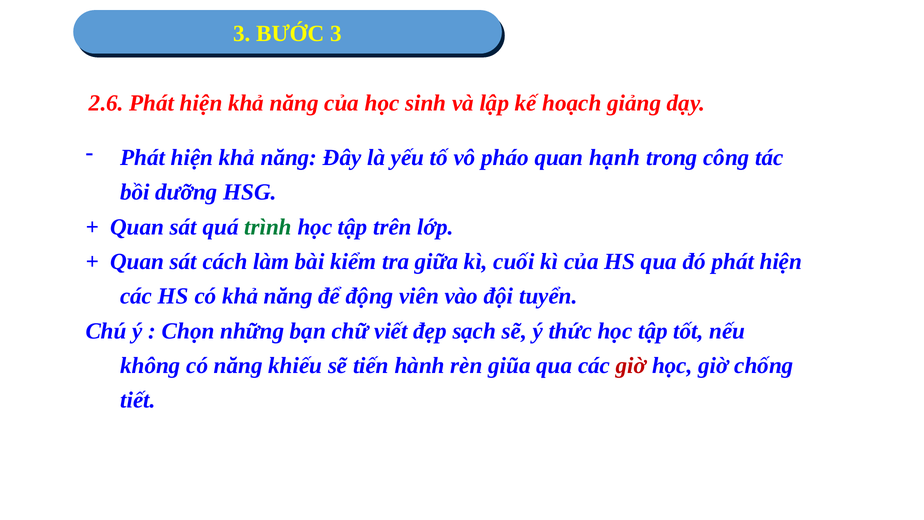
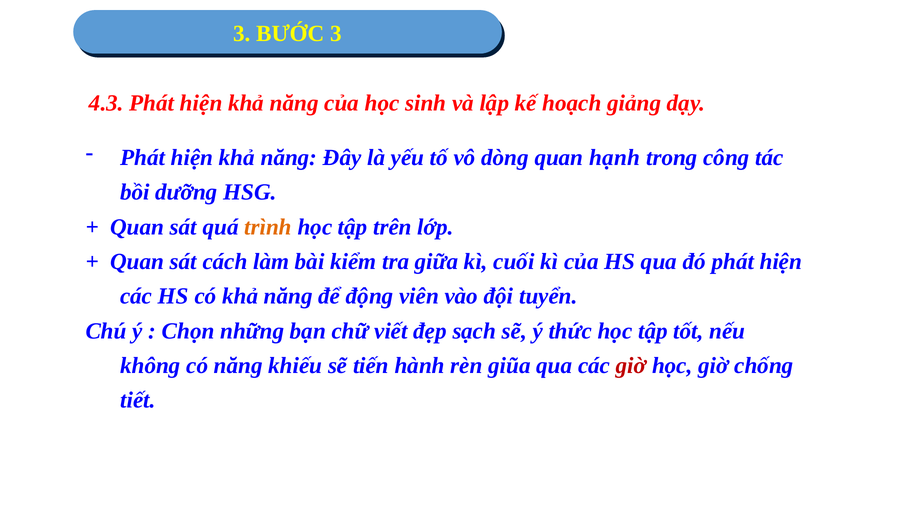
2.6: 2.6 -> 4.3
pháo: pháo -> dòng
trình colour: green -> orange
